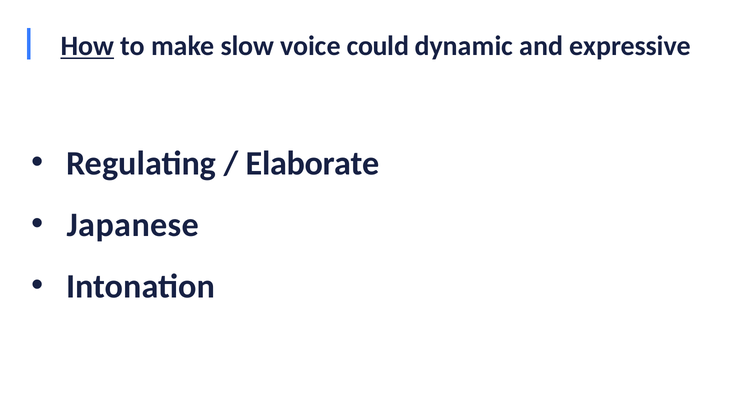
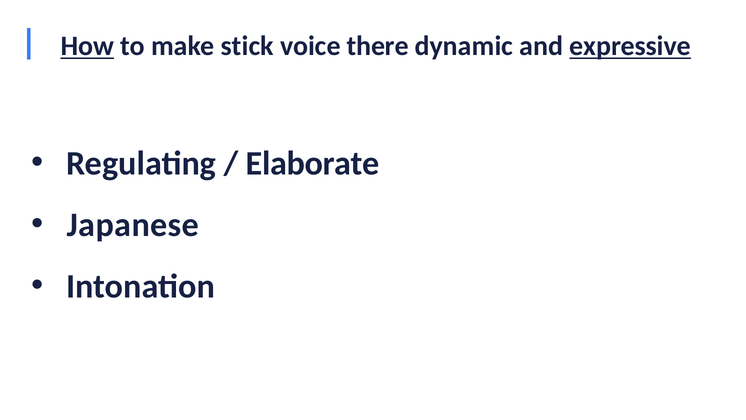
slow: slow -> stick
could: could -> there
expressive underline: none -> present
